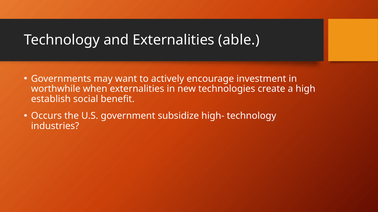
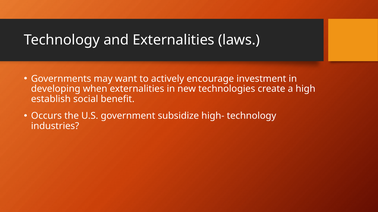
able: able -> laws
worthwhile: worthwhile -> developing
